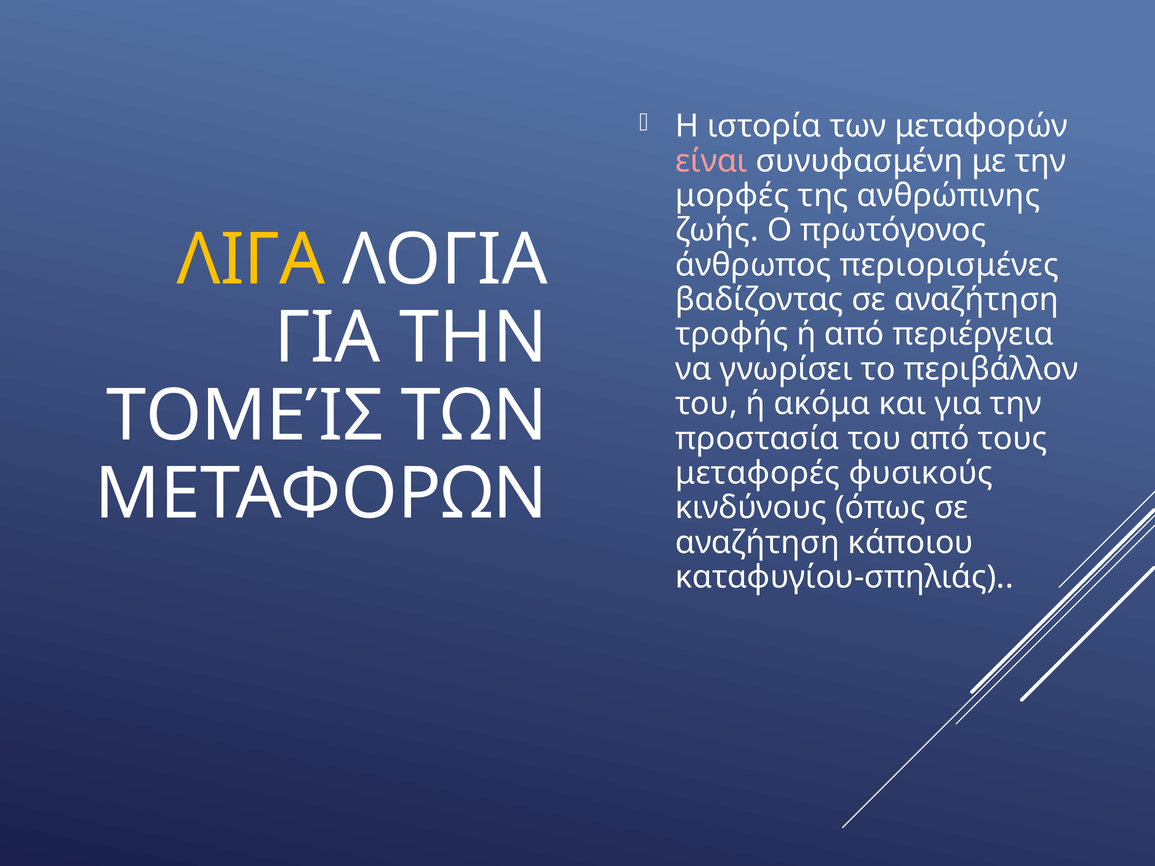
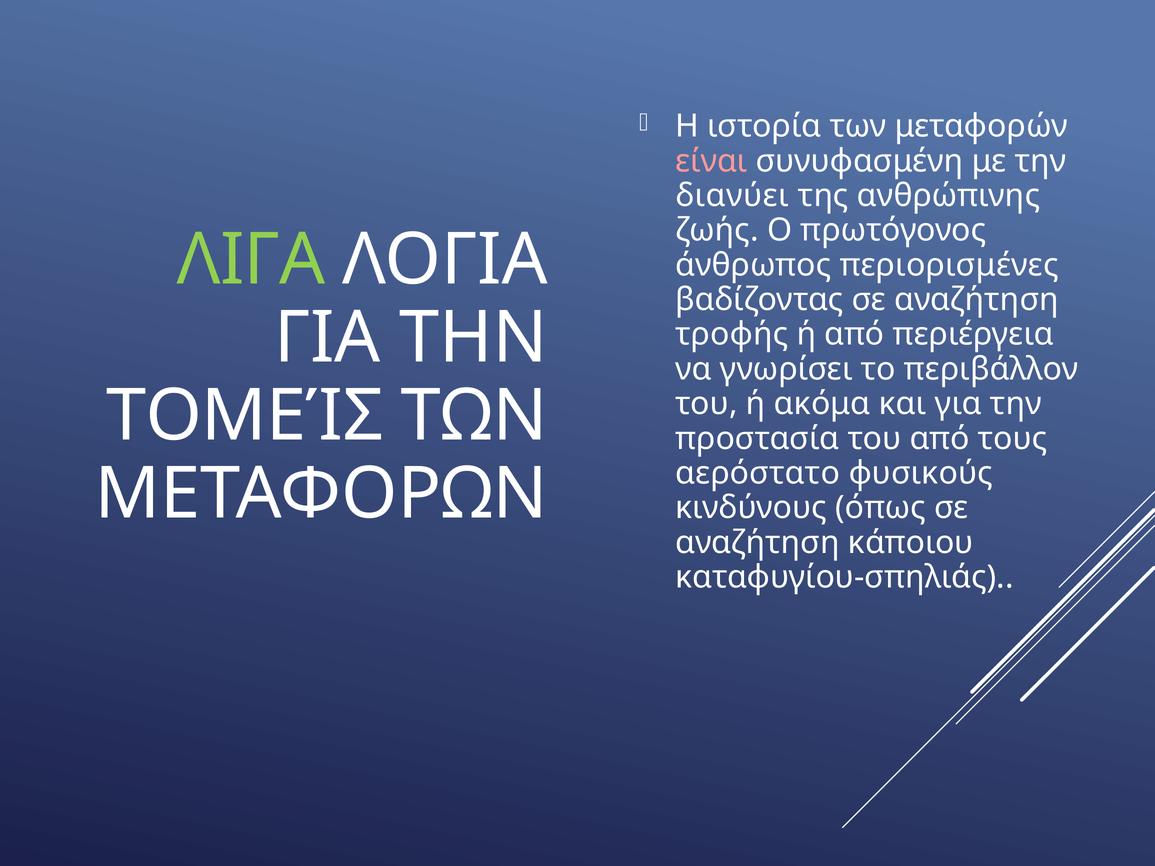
μορφές: μορφές -> διανύει
ΛΙΓΑ colour: yellow -> light green
μεταφορές: μεταφορές -> αερόστατο
